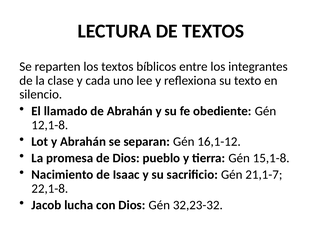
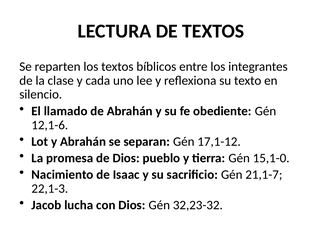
12,1-8: 12,1-8 -> 12,1-6
16,1-12: 16,1-12 -> 17,1-12
15,1-8: 15,1-8 -> 15,1-0
22,1-8: 22,1-8 -> 22,1-3
